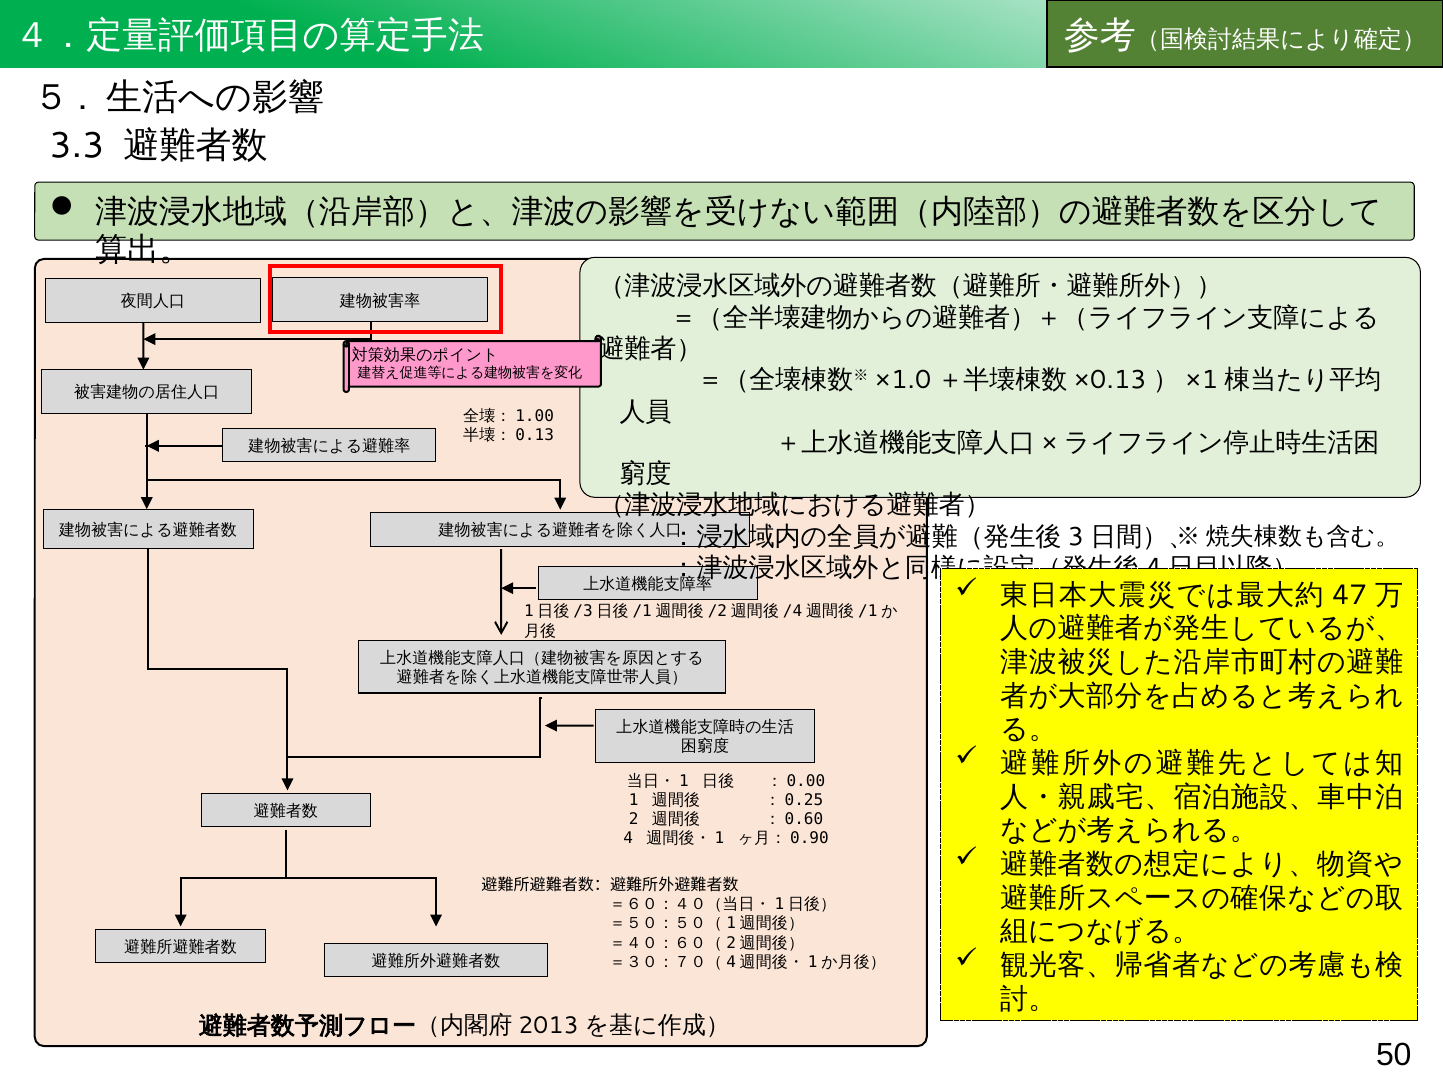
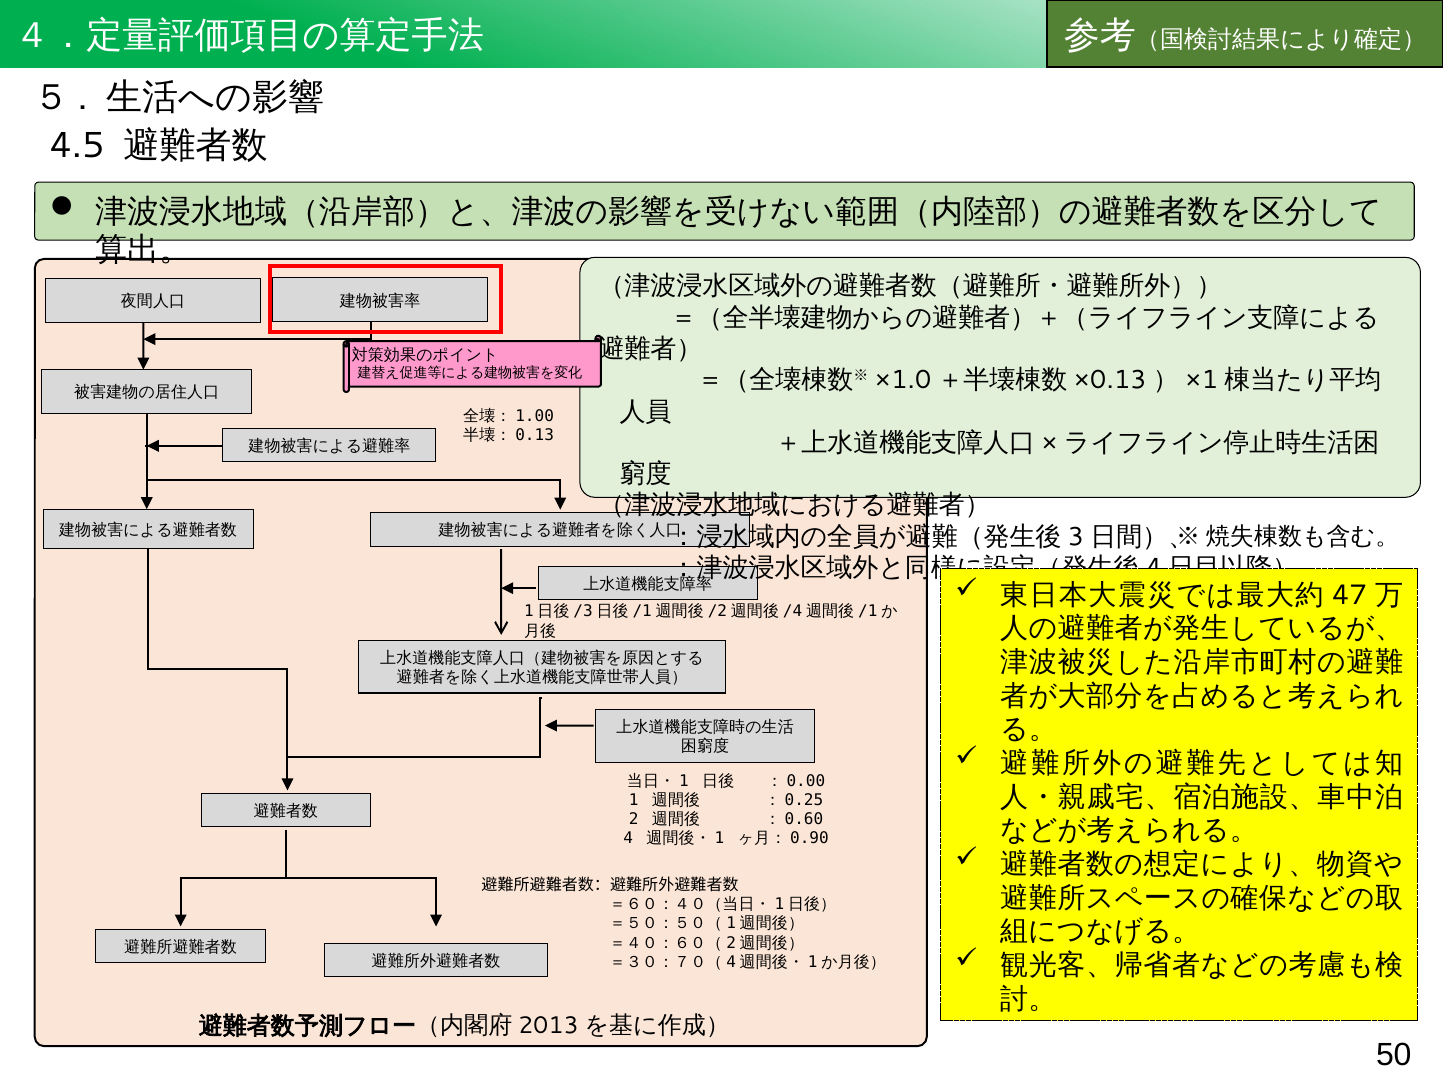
3.3: 3.3 -> 4.5
